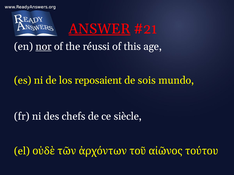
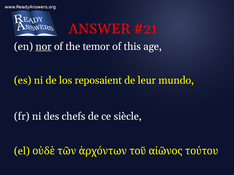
ANSWER underline: present -> none
réussi: réussi -> temor
sois: sois -> leur
